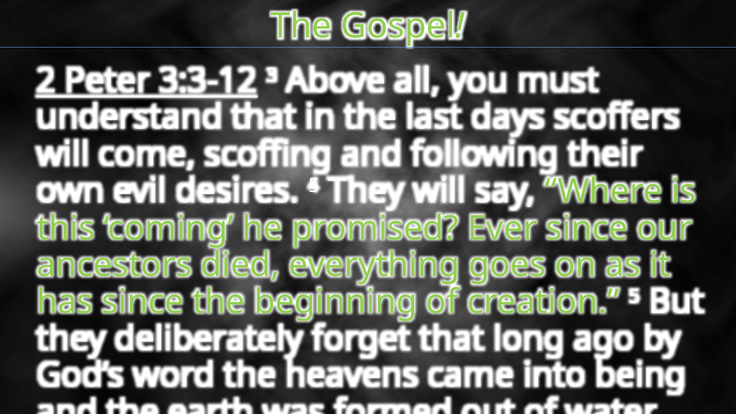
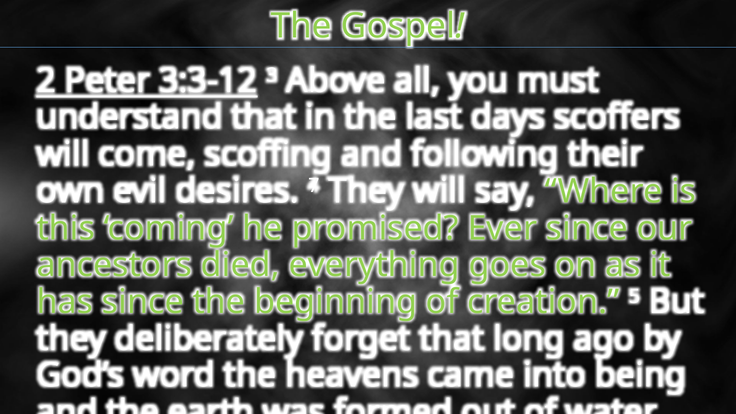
desires 5: 5 -> 7
